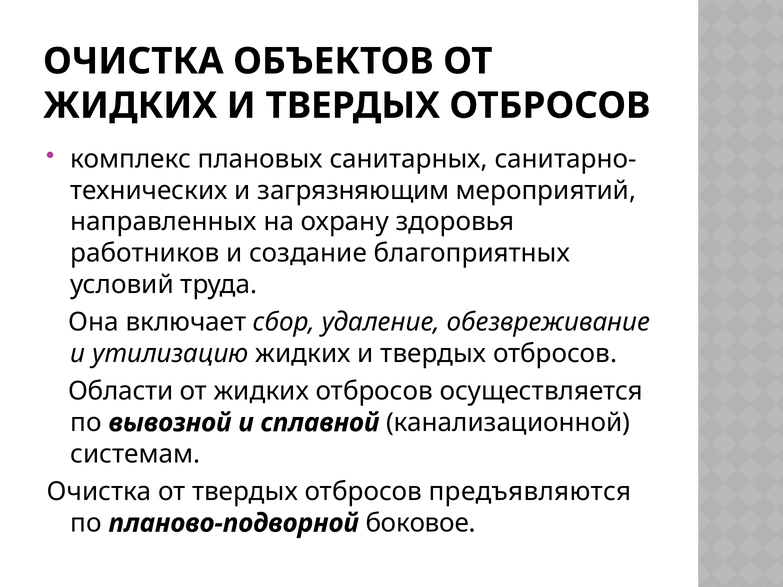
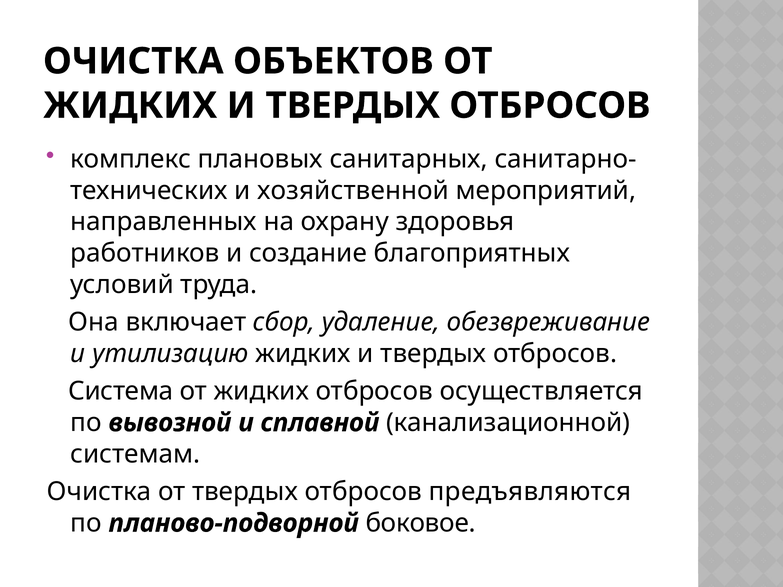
загрязняющим: загрязняющим -> хозяйственной
Области: Области -> Система
